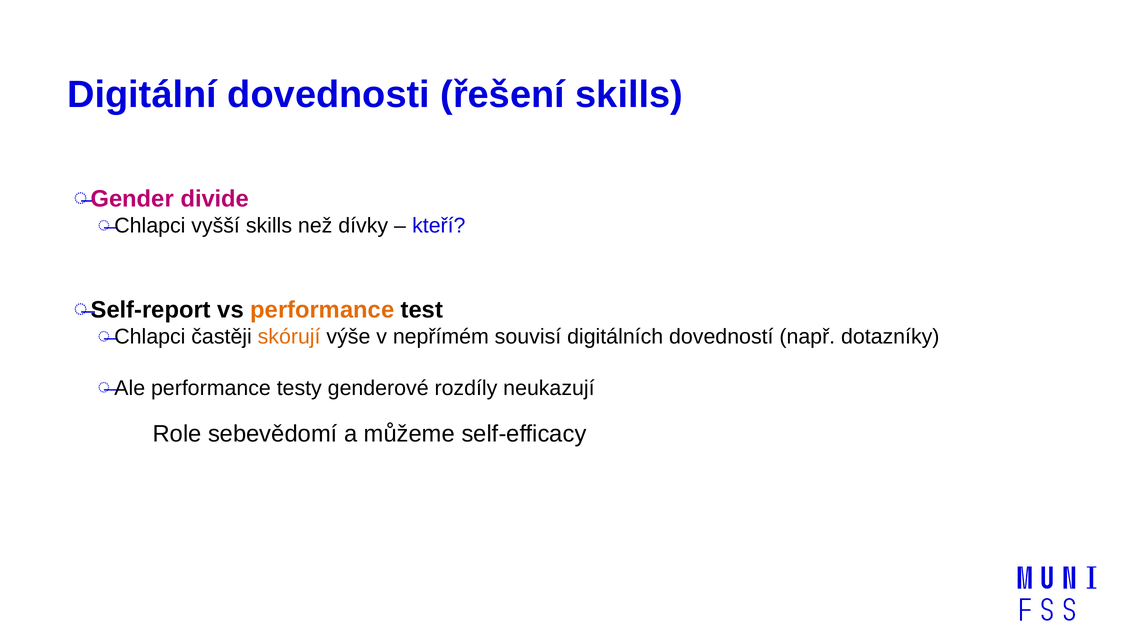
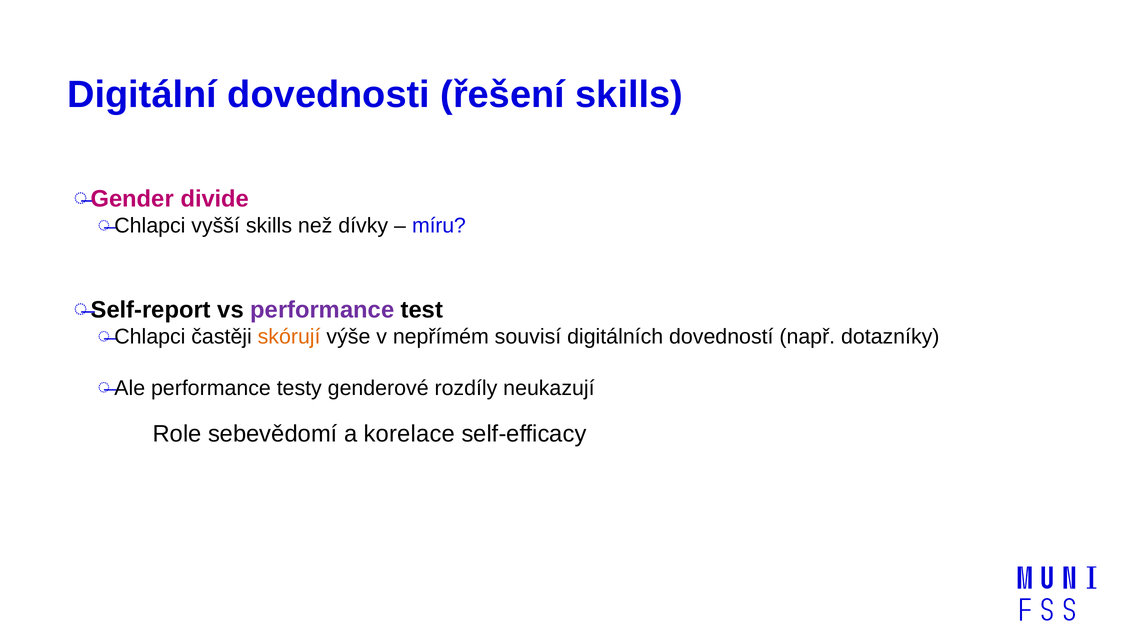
kteří: kteří -> míru
performance at (322, 310) colour: orange -> purple
můžeme: můžeme -> korelace
